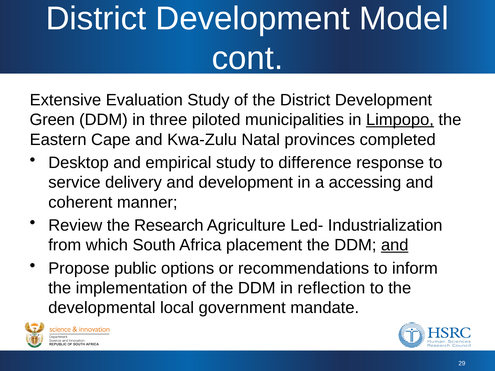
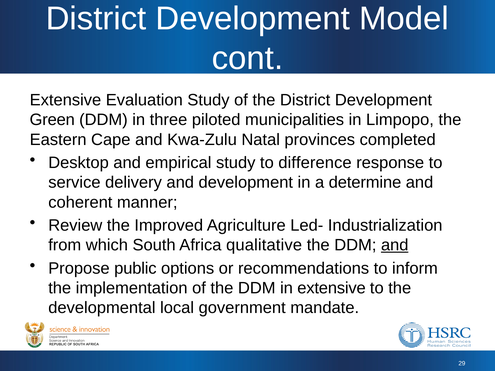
Limpopo underline: present -> none
accessing: accessing -> determine
Research: Research -> Improved
placement: placement -> qualitative
in reflection: reflection -> extensive
